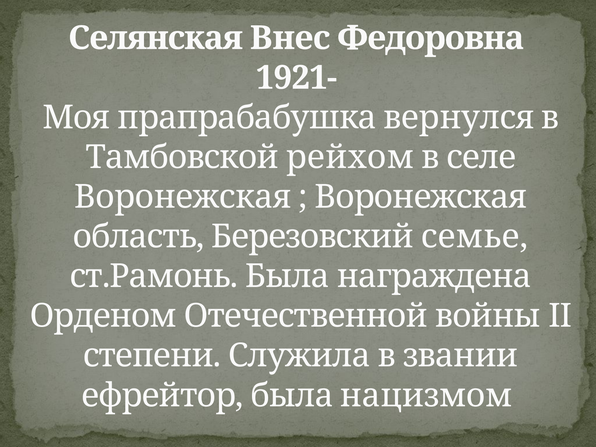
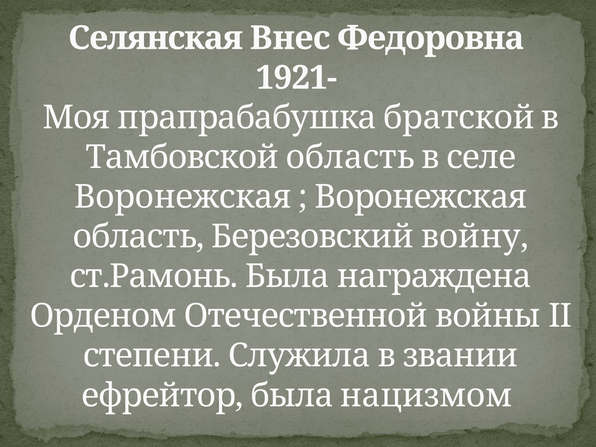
вернулся: вернулся -> братской
Тамбовской рейхом: рейхом -> область
семье: семье -> войну
